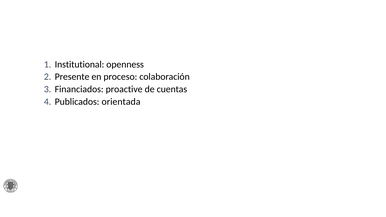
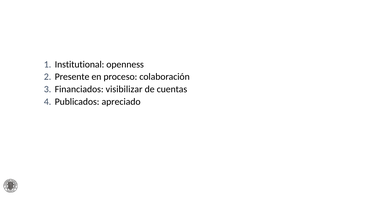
proactive: proactive -> visibilizar
orientada: orientada -> apreciado
